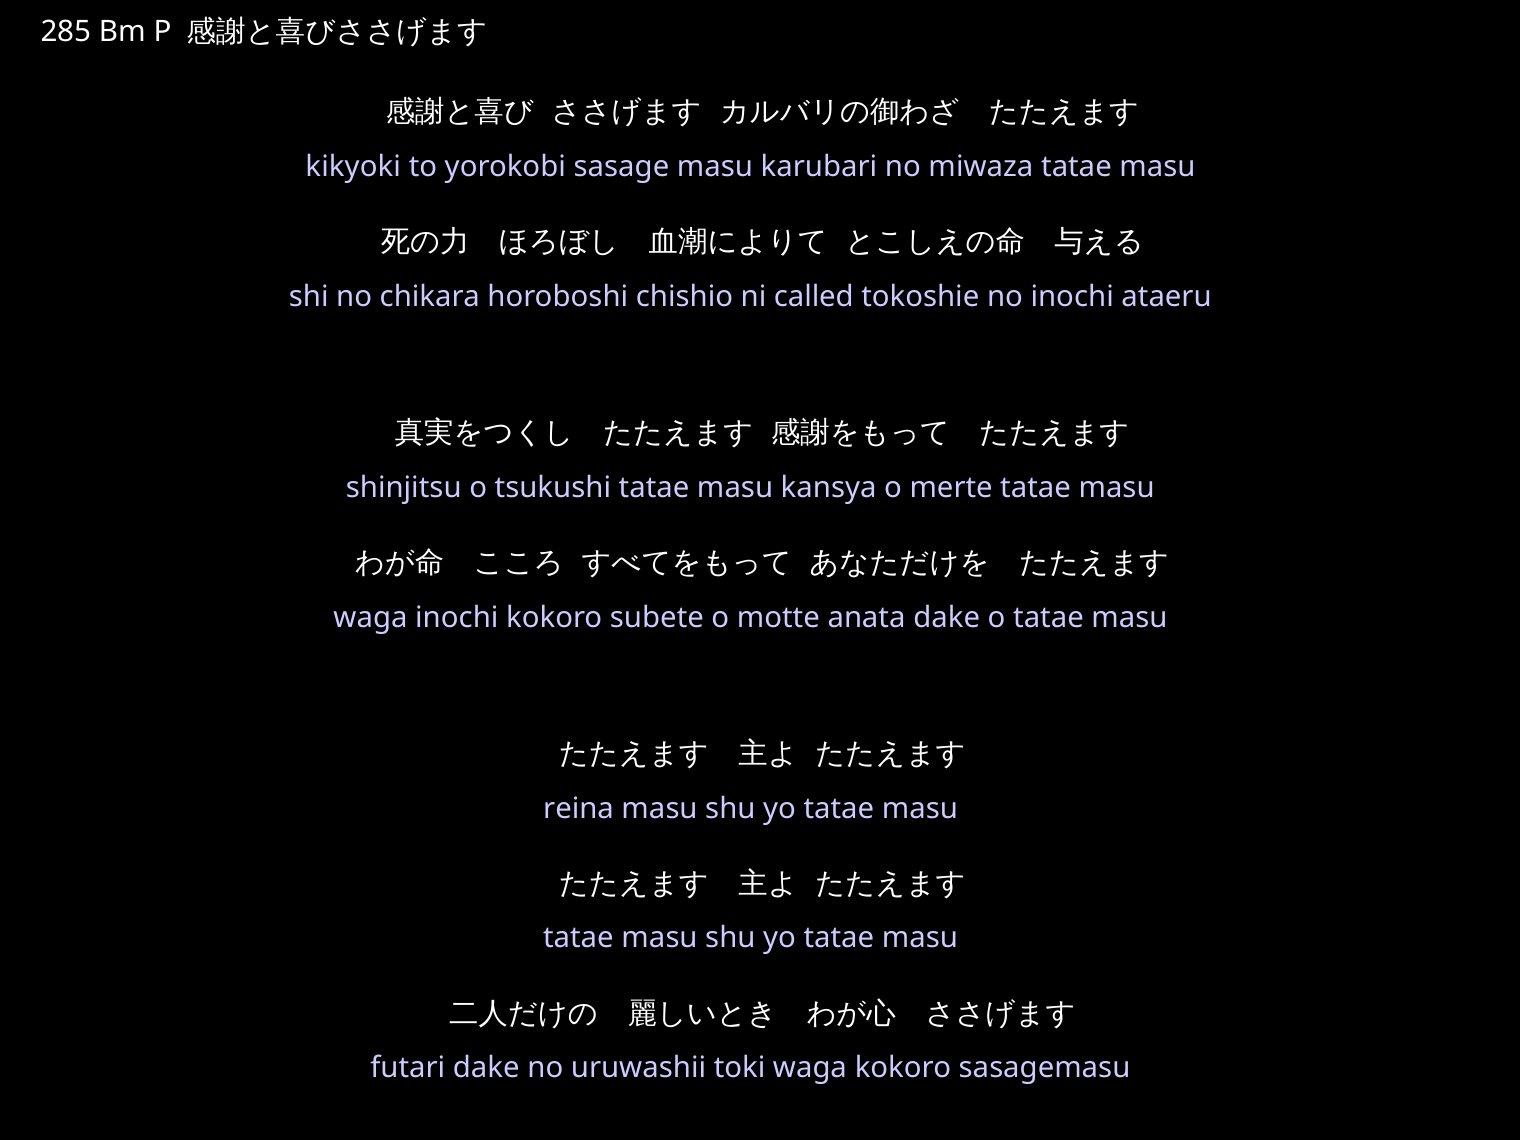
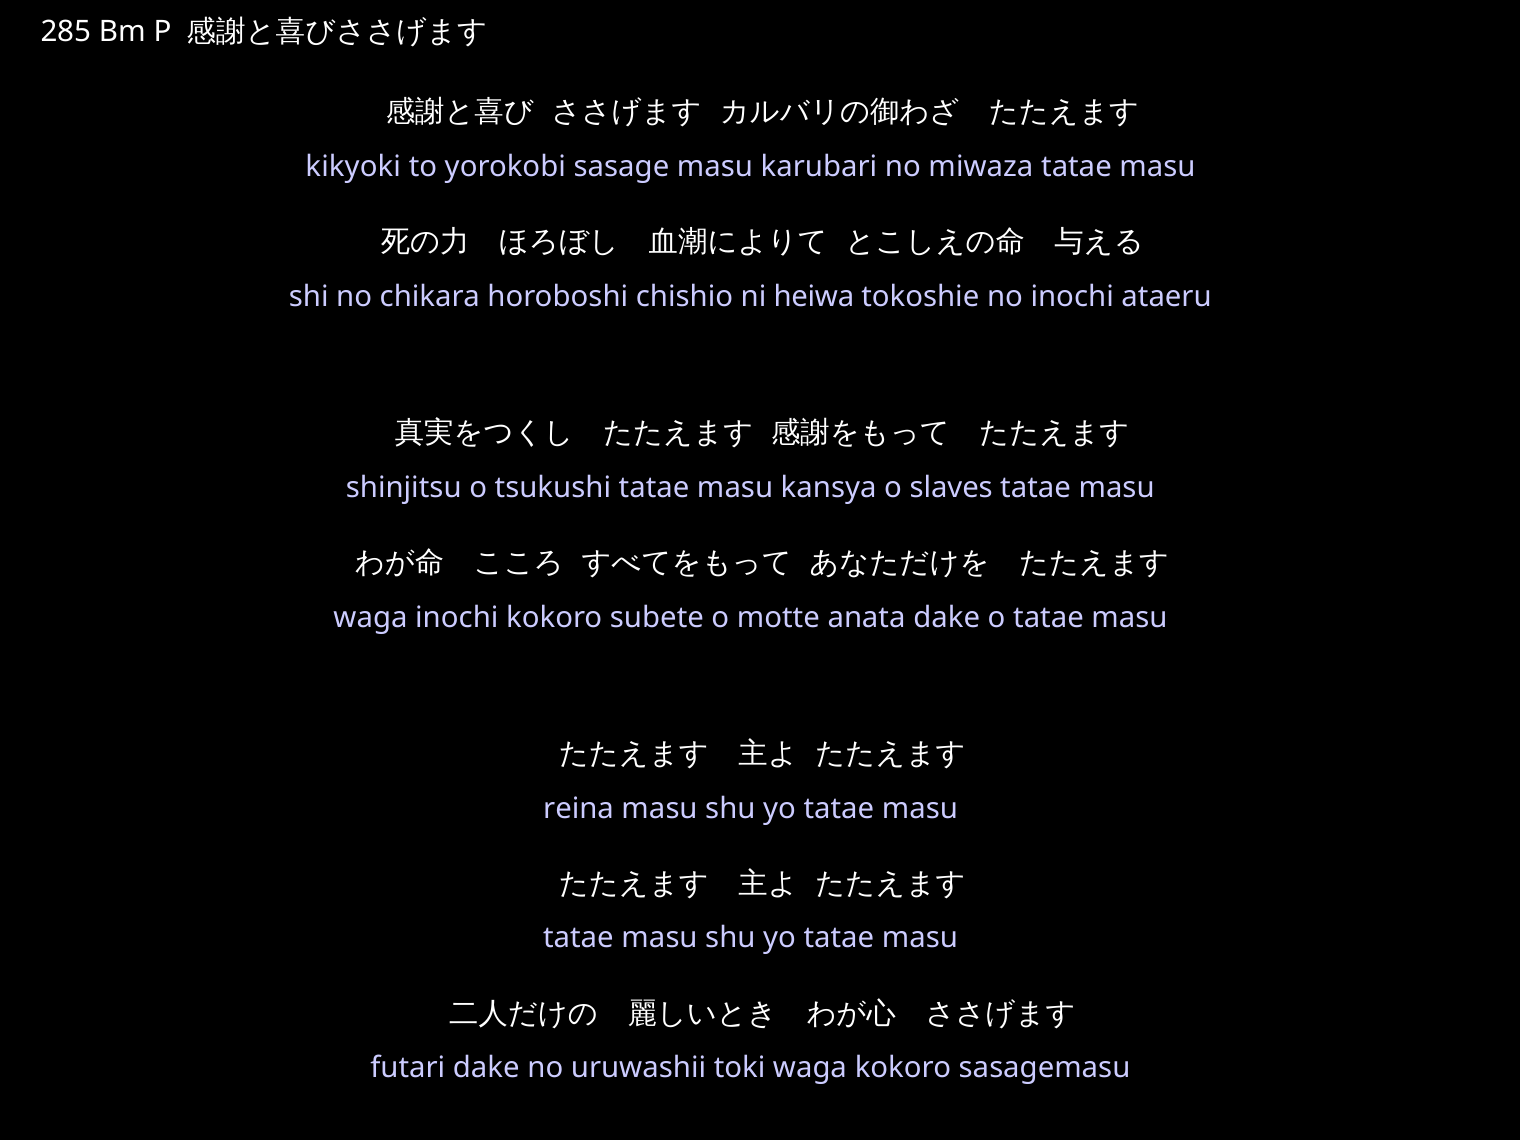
called: called -> heiwa
merte: merte -> slaves
